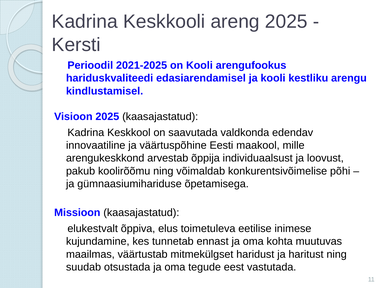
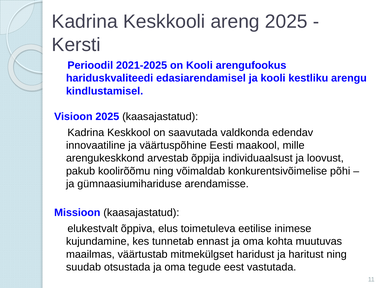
õpetamisega: õpetamisega -> arendamisse
